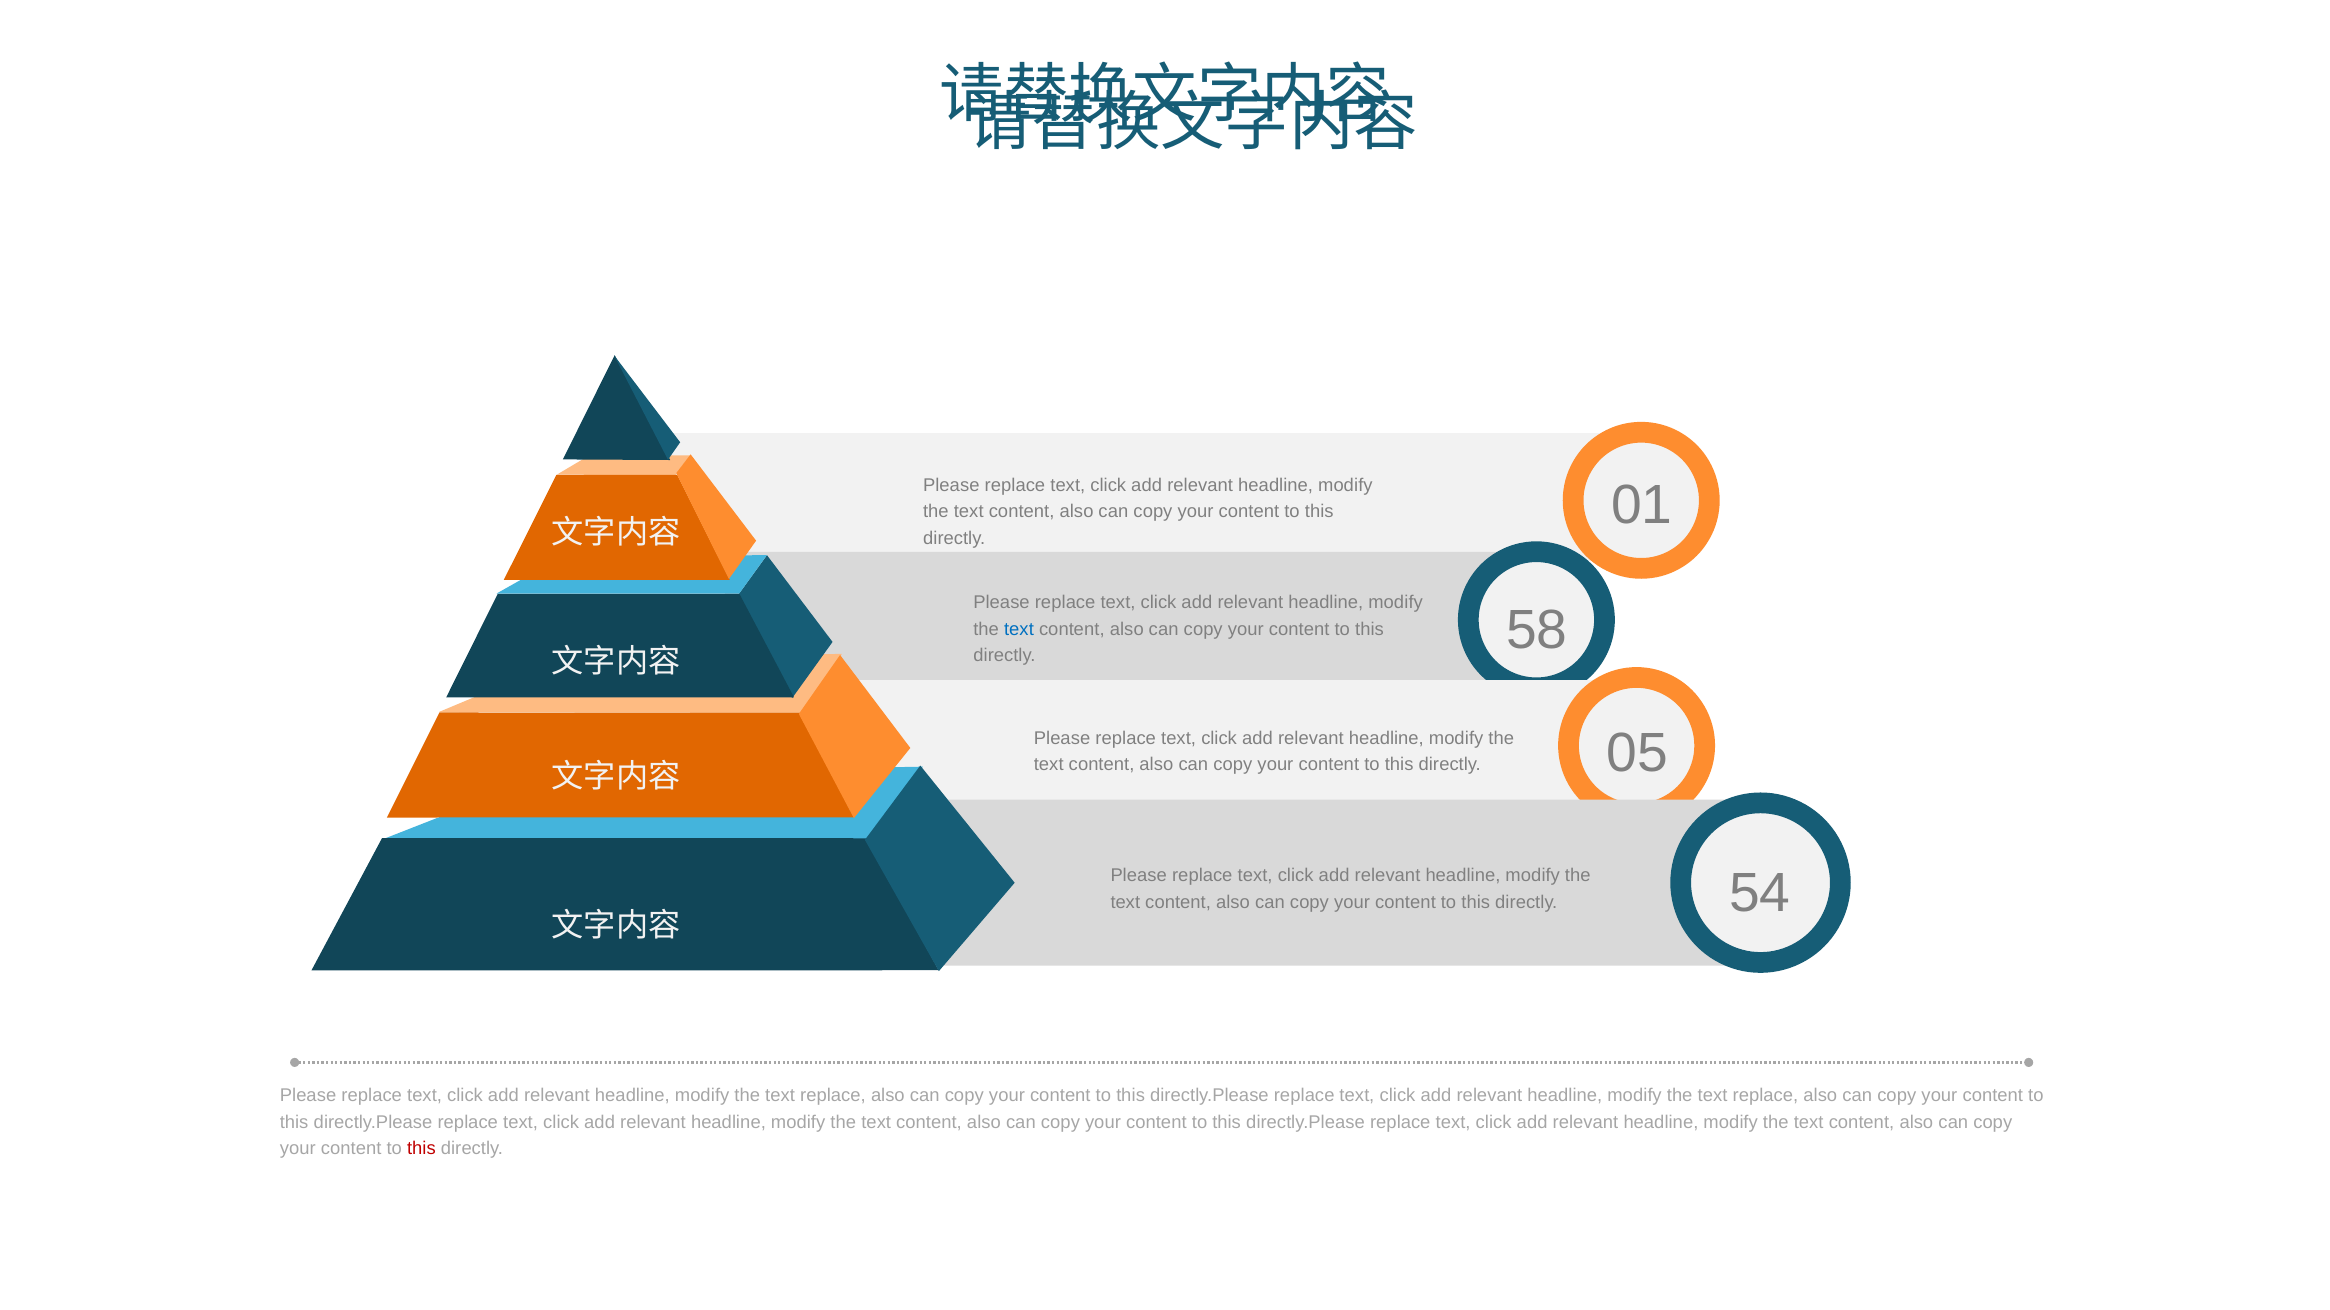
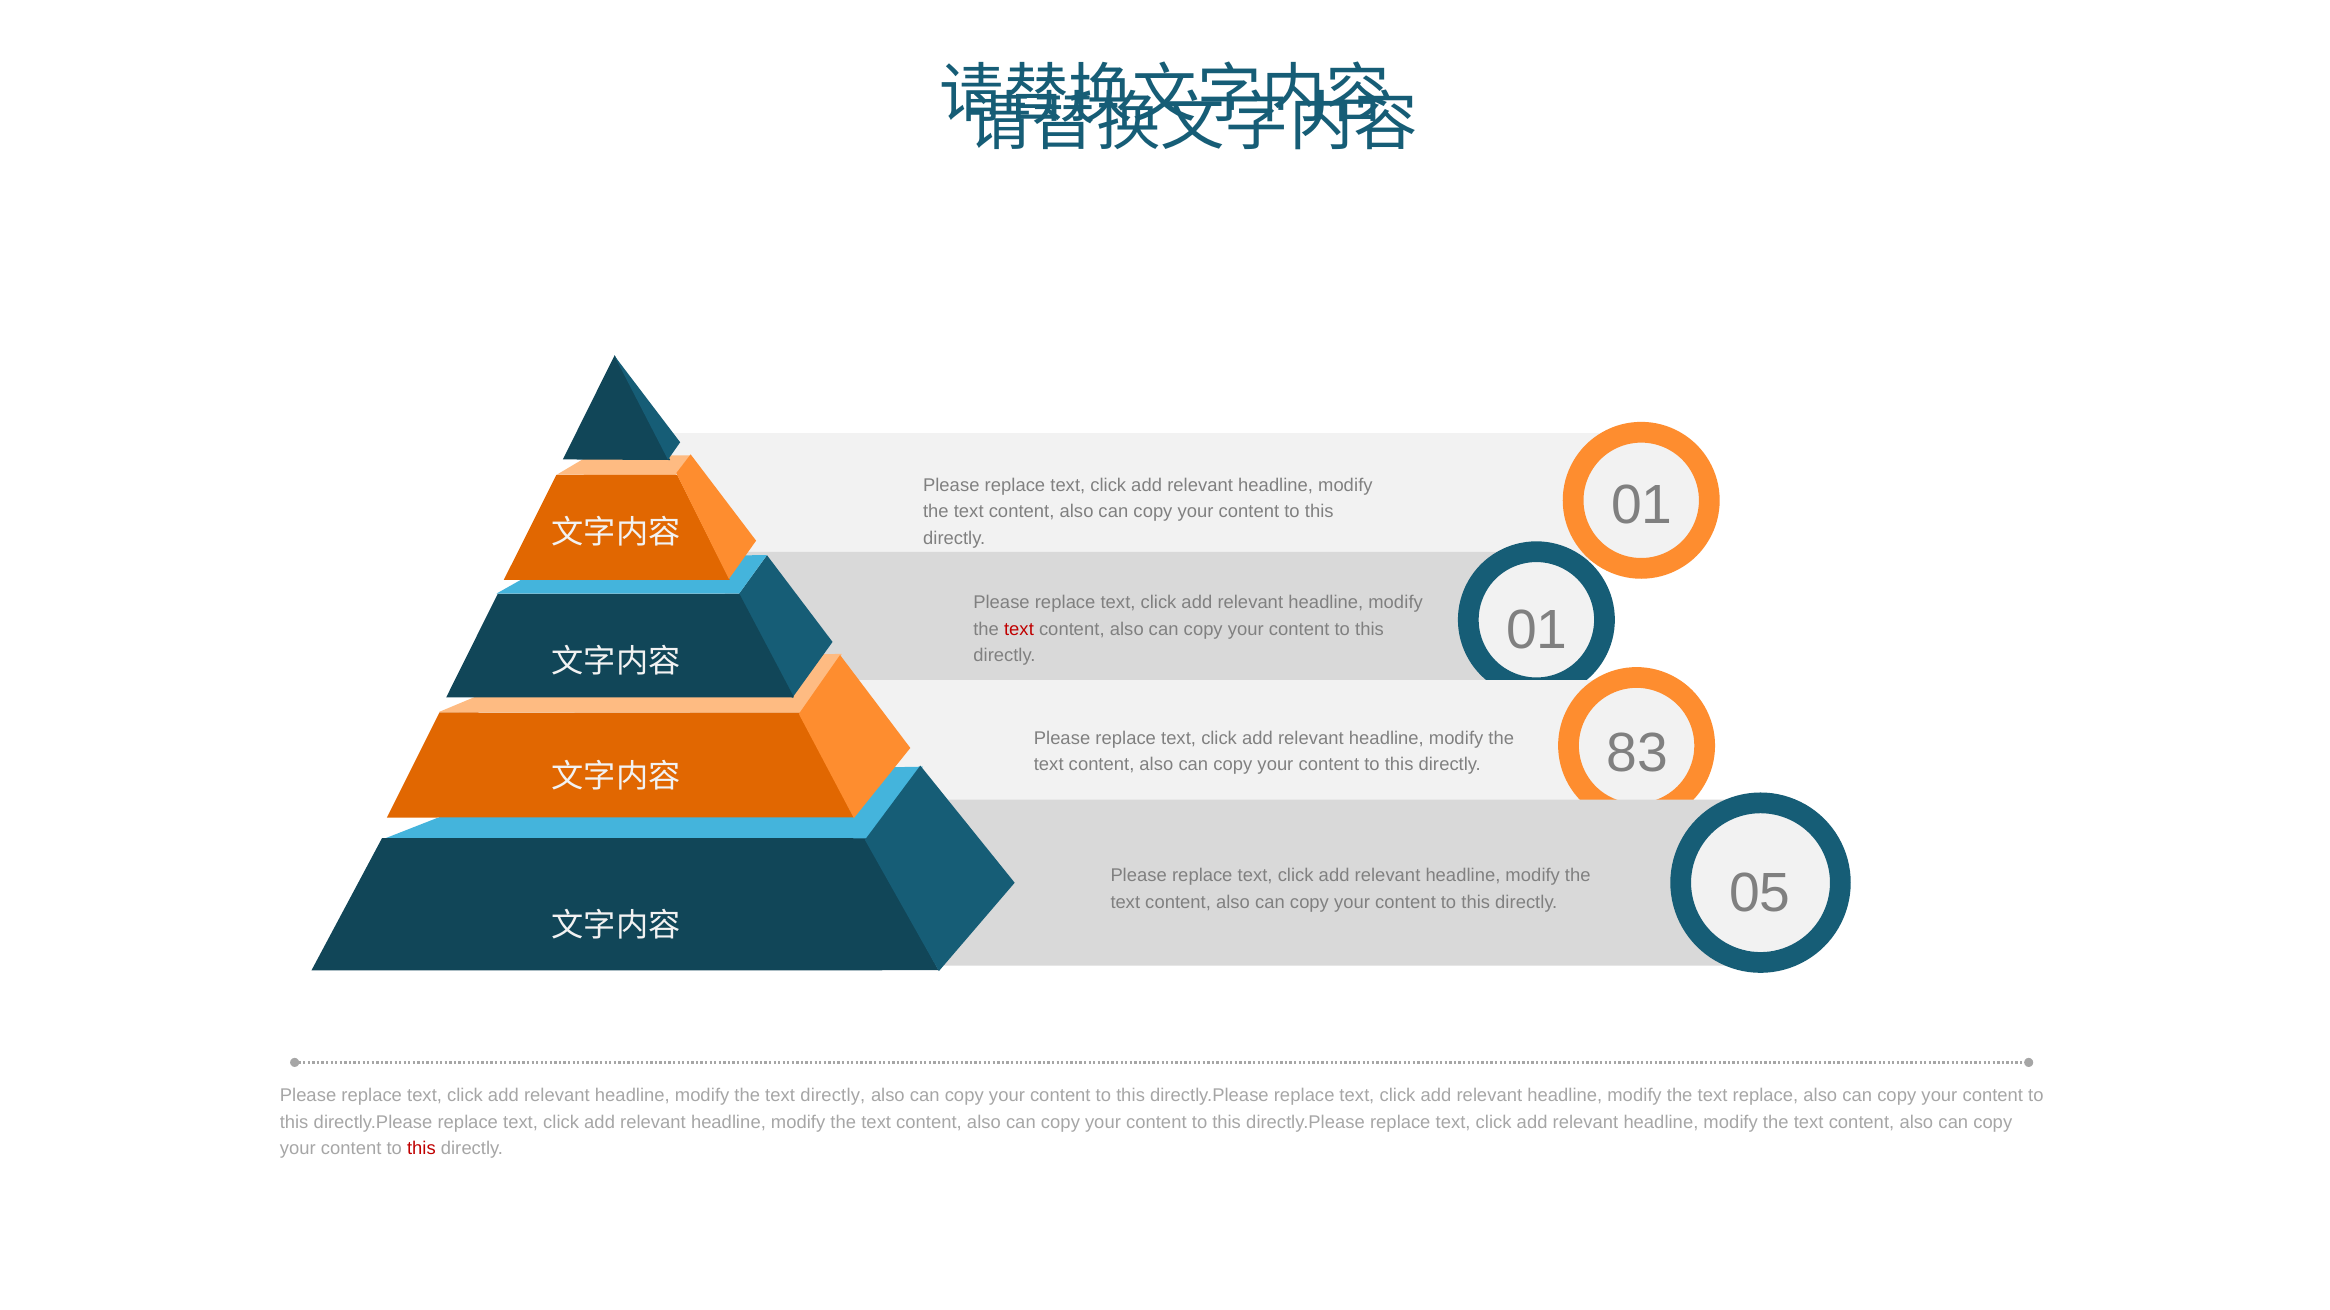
text at (1019, 629) colour: blue -> red
58 at (1537, 630): 58 -> 01
05: 05 -> 83
54: 54 -> 05
replace at (833, 1096): replace -> directly
